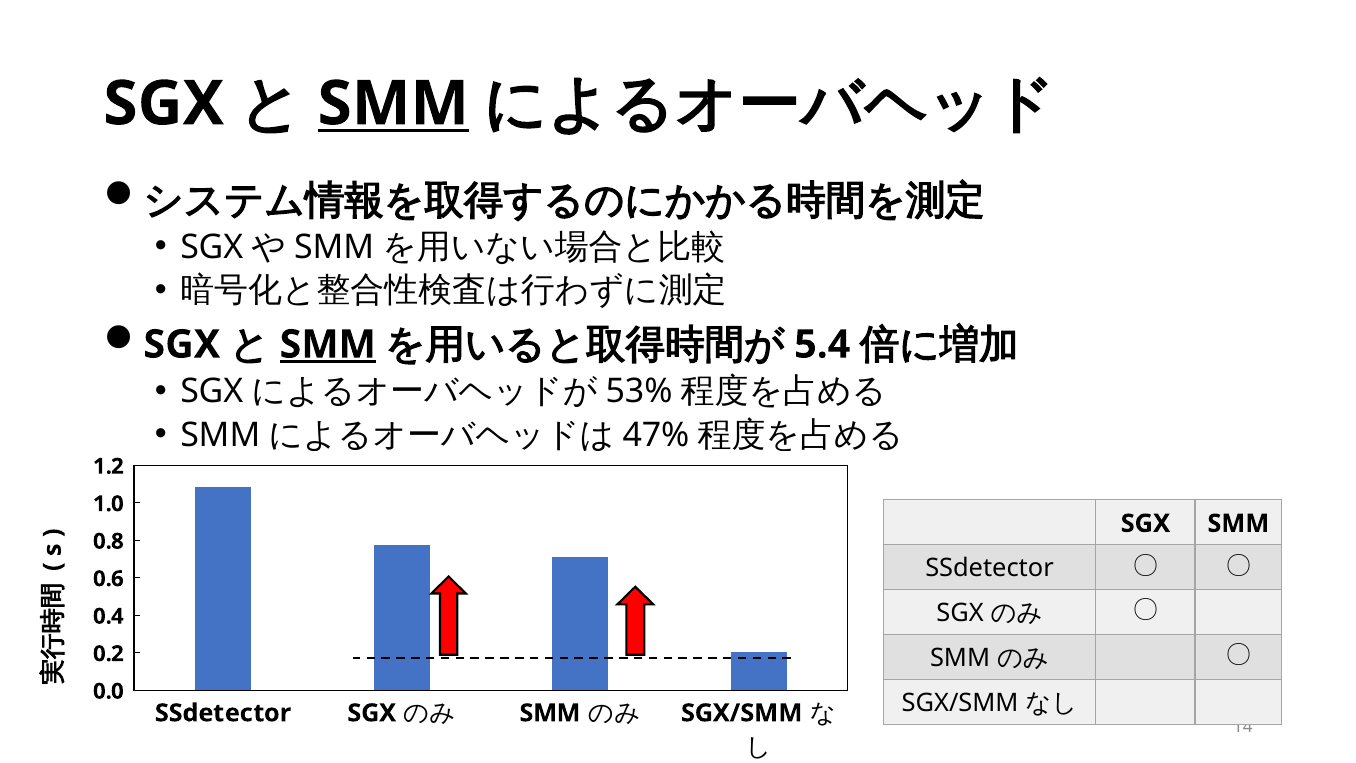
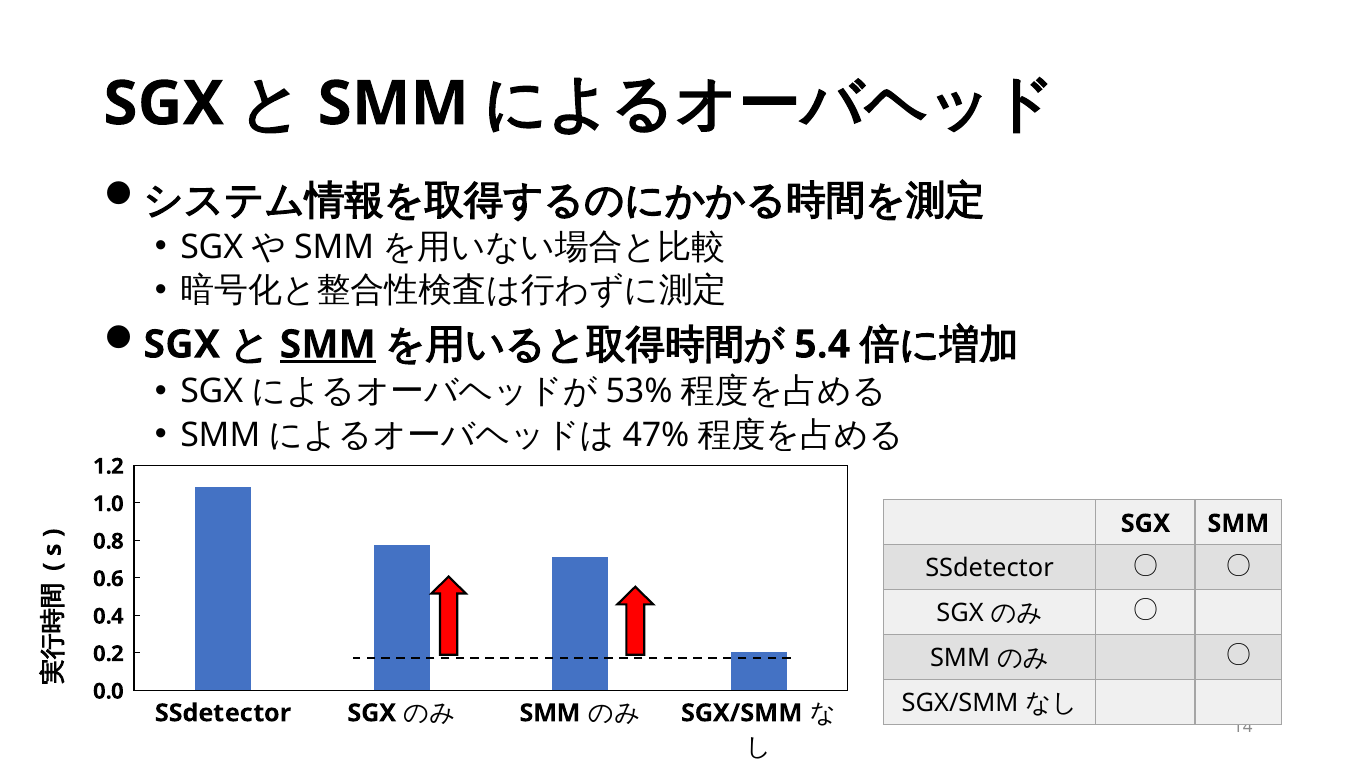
SMM at (393, 104) underline: present -> none
